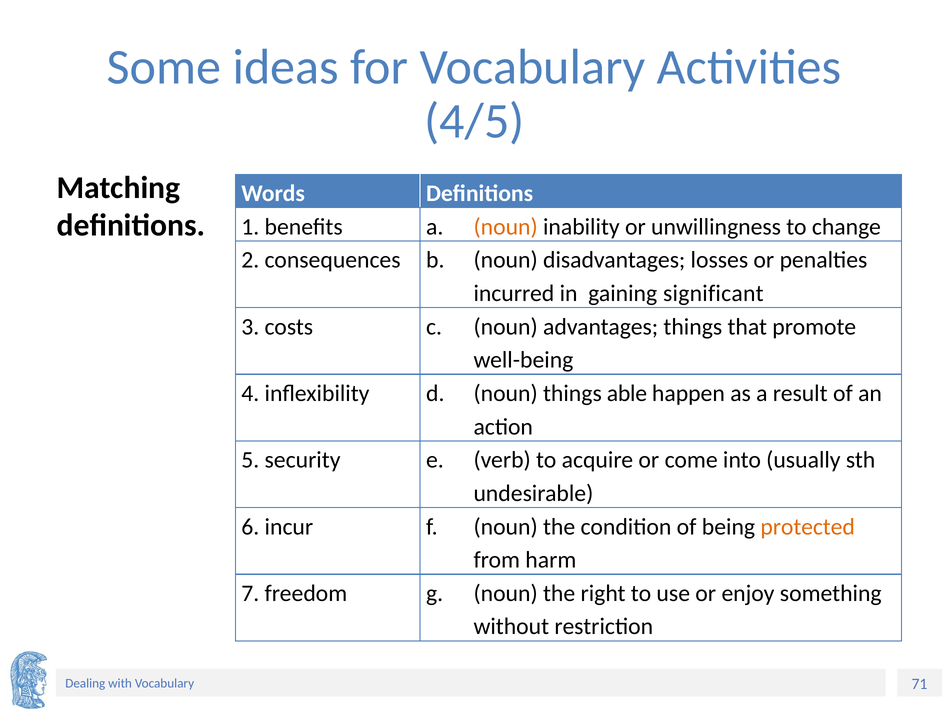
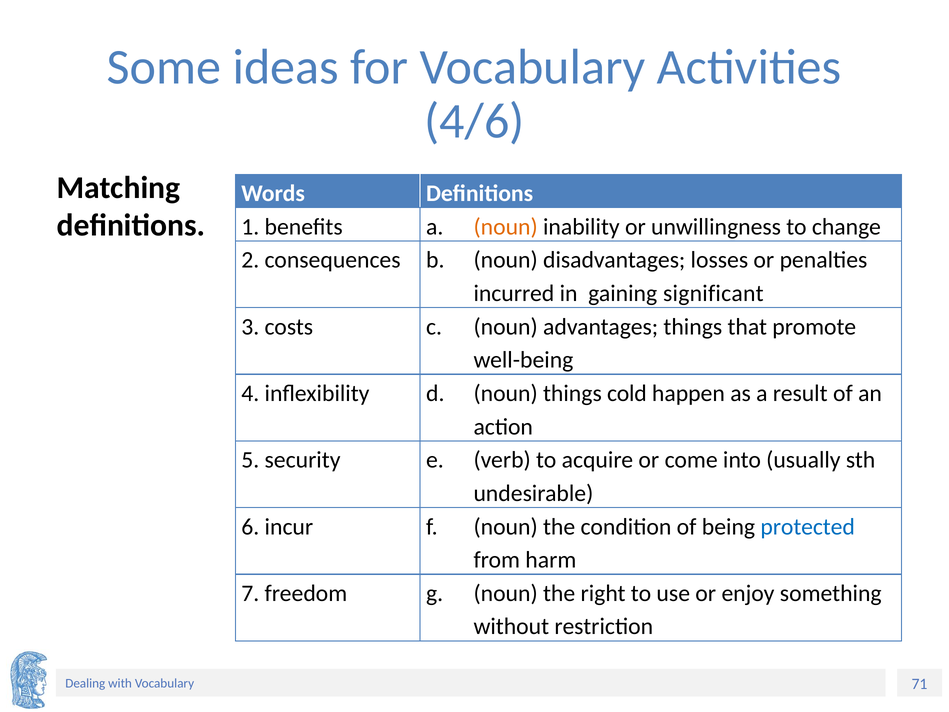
4/5: 4/5 -> 4/6
able: able -> cold
protected colour: orange -> blue
